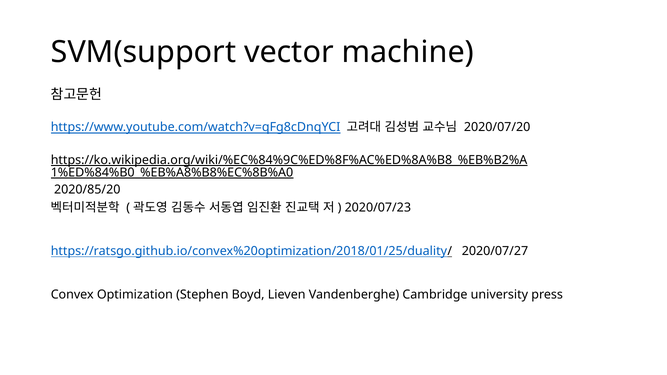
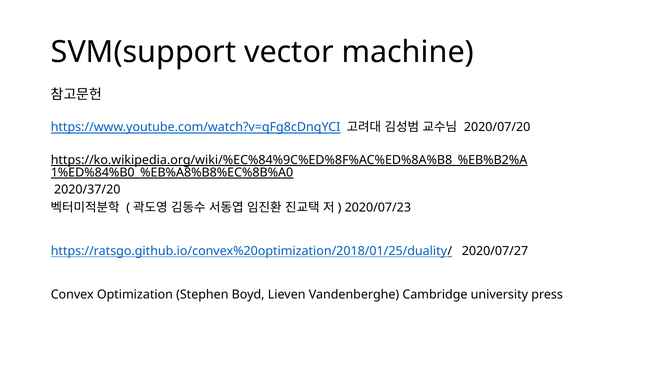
2020/85/20: 2020/85/20 -> 2020/37/20
